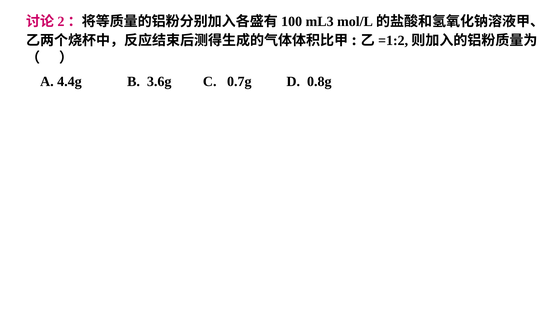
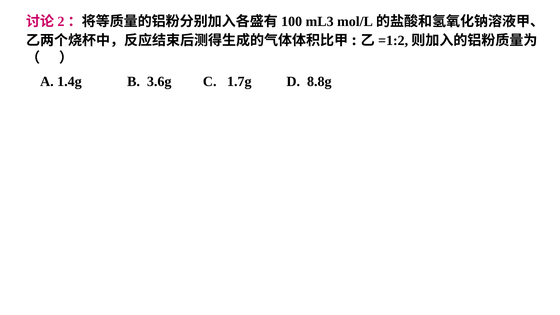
4.4g: 4.4g -> 1.4g
0.7g: 0.7g -> 1.7g
0.8g: 0.8g -> 8.8g
